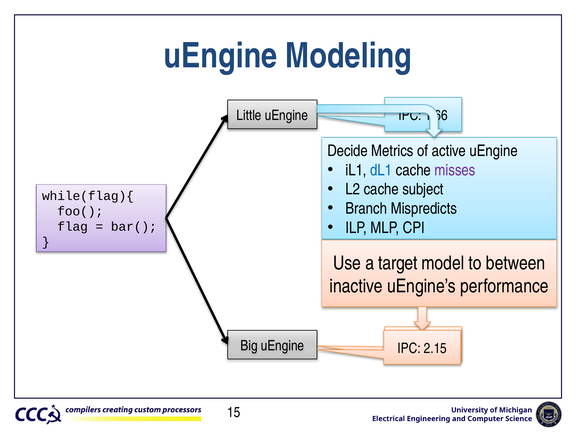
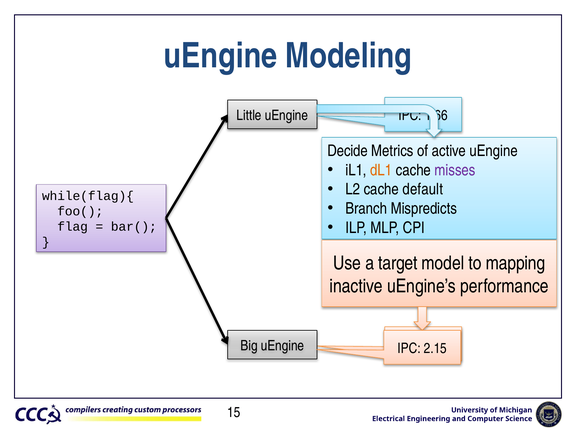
dL1 colour: blue -> orange
subject: subject -> default
between: between -> mapping
